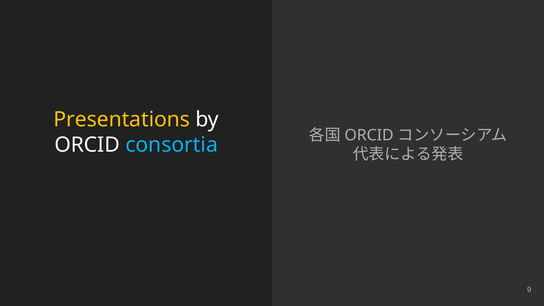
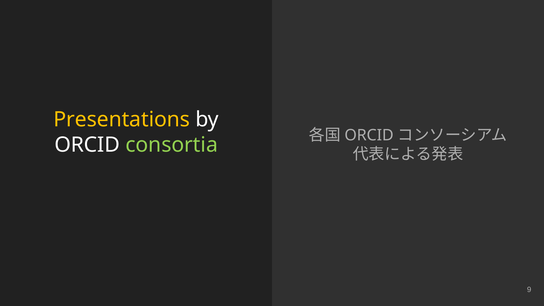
consortia colour: light blue -> light green
